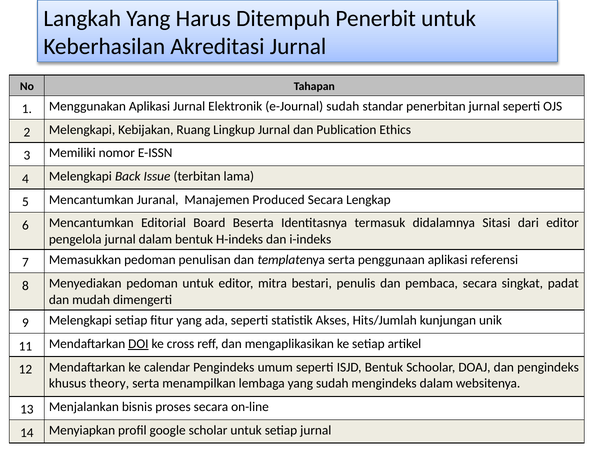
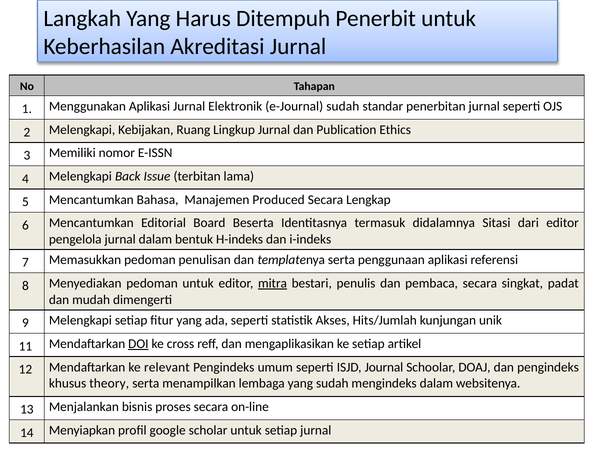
Juranal: Juranal -> Bahasa
mitra underline: none -> present
calendar: calendar -> relevant
ISJD Bentuk: Bentuk -> Journal
